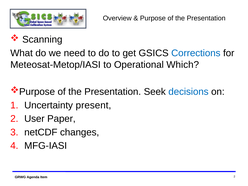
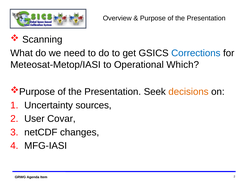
decisions colour: blue -> orange
present: present -> sources
Paper: Paper -> Covar
